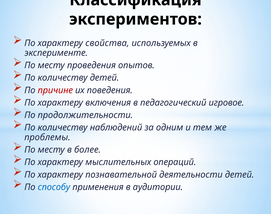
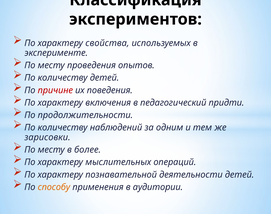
игровое: игровое -> придти
проблемы: проблемы -> зарисовки
способу colour: blue -> orange
